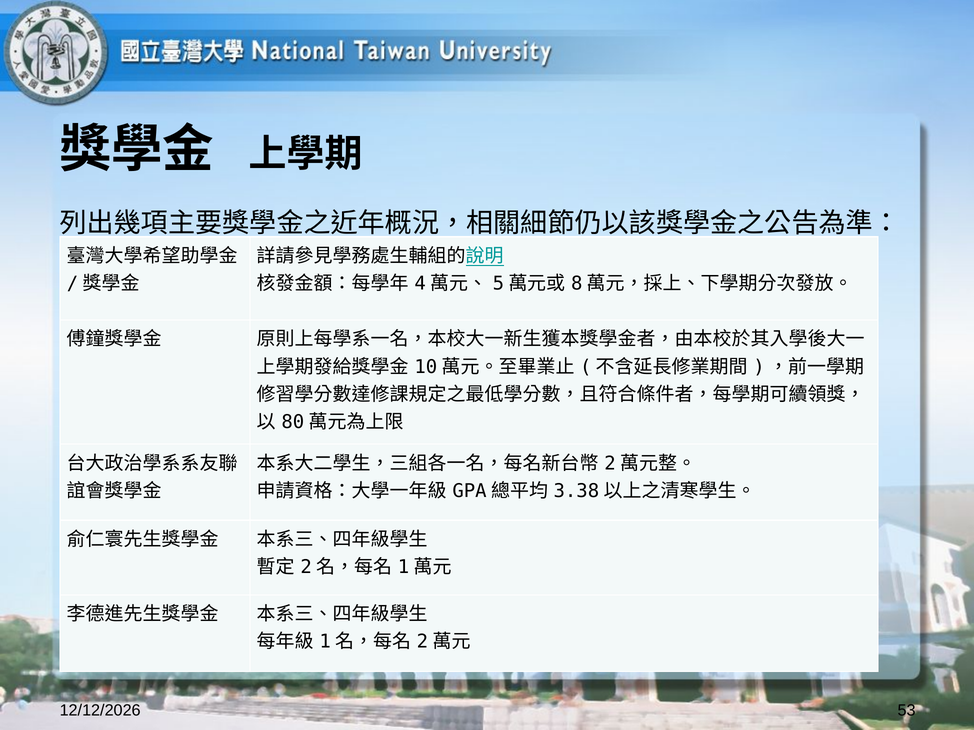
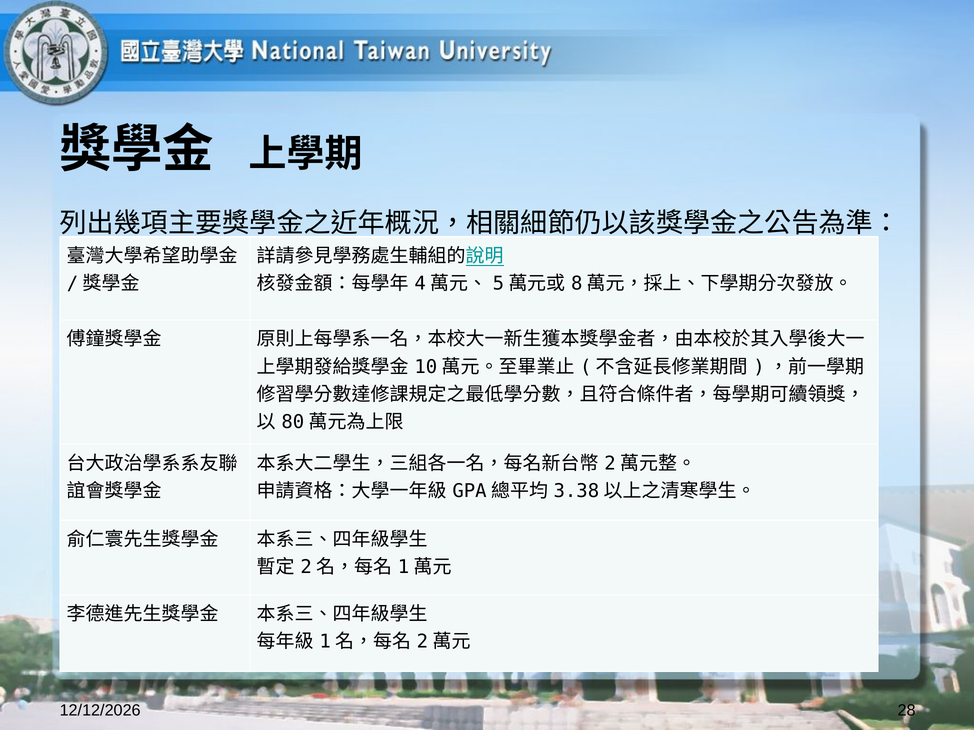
53: 53 -> 28
